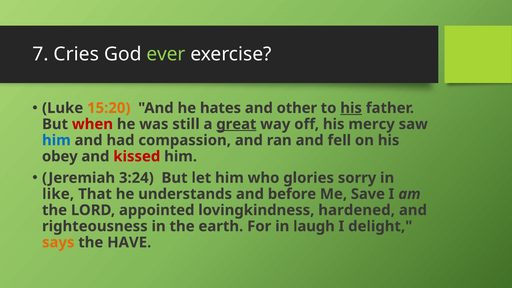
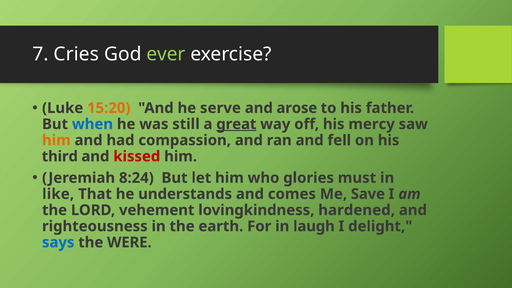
hates: hates -> serve
other: other -> arose
his at (351, 108) underline: present -> none
when colour: red -> blue
him at (56, 140) colour: blue -> orange
obey: obey -> third
3:24: 3:24 -> 8:24
sorry: sorry -> must
before: before -> comes
appointed: appointed -> vehement
says colour: orange -> blue
HAVE: HAVE -> WERE
